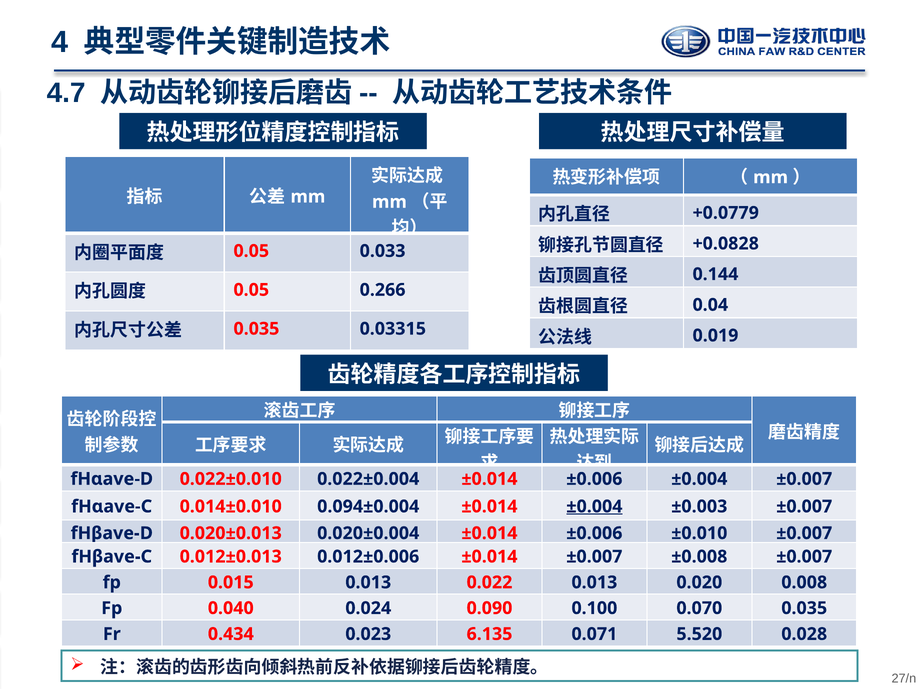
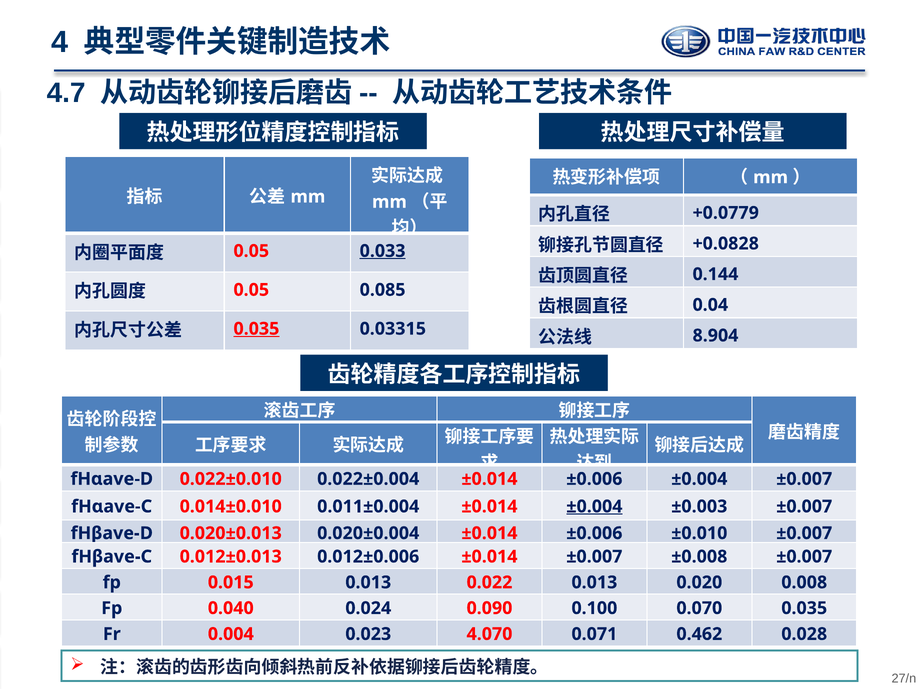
0.033 underline: none -> present
0.266: 0.266 -> 0.085
0.035 at (256, 329) underline: none -> present
0.019: 0.019 -> 8.904
0.094±0.004: 0.094±0.004 -> 0.011±0.004
0.434: 0.434 -> 0.004
6.135: 6.135 -> 4.070
5.520: 5.520 -> 0.462
